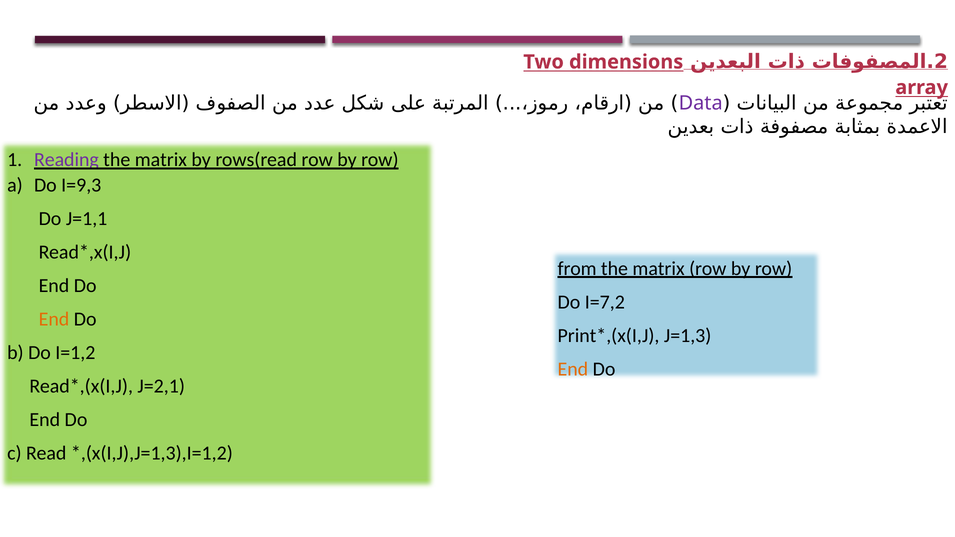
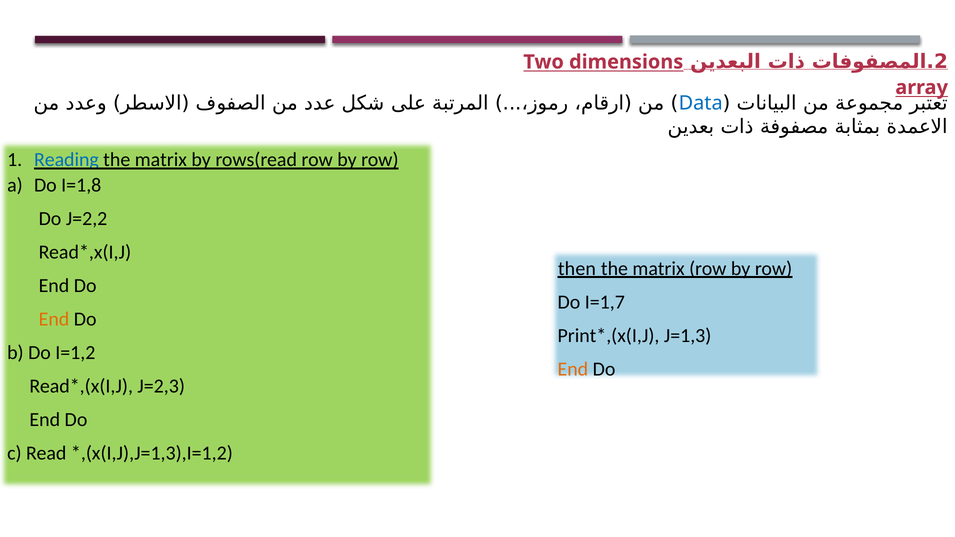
Data colour: purple -> blue
Reading colour: purple -> blue
I=9,3: I=9,3 -> I=1,8
J=1,1: J=1,1 -> J=2,2
from: from -> then
I=7,2: I=7,2 -> I=1,7
J=2,1: J=2,1 -> J=2,3
